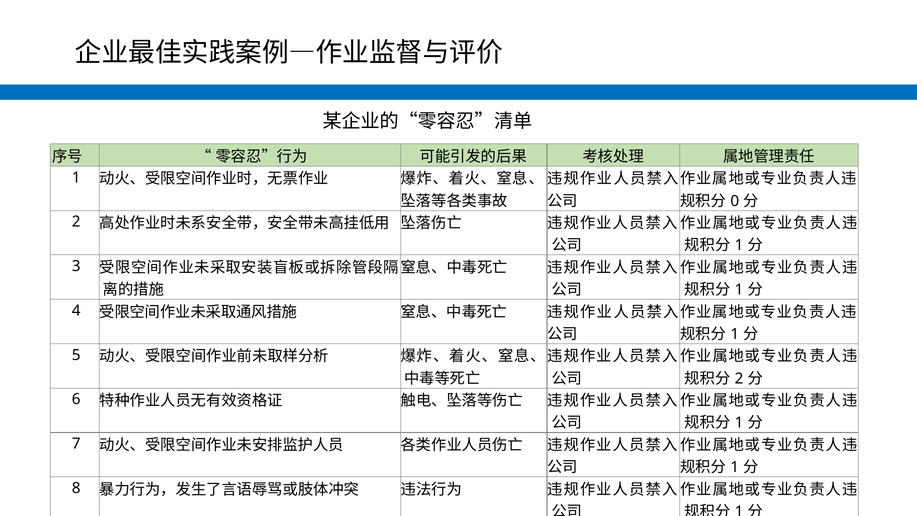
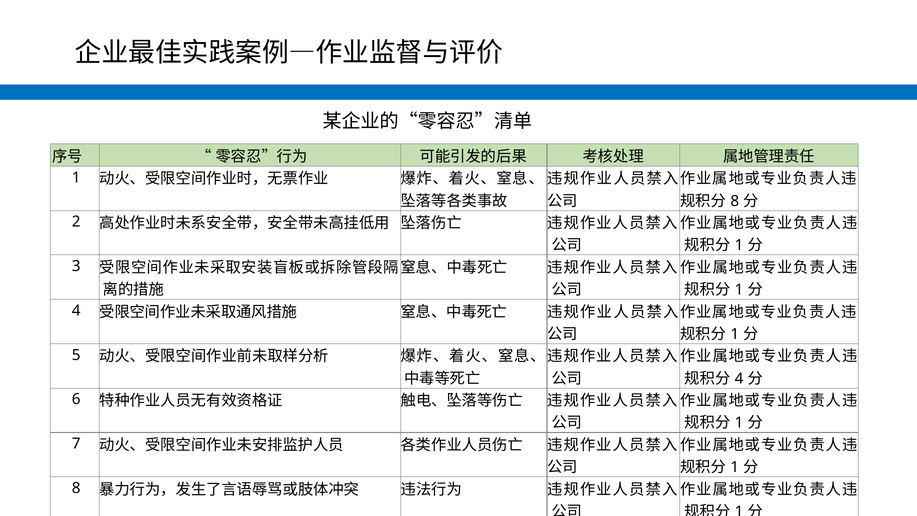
0 at (735, 201): 0 -> 8
2 at (739, 378): 2 -> 4
